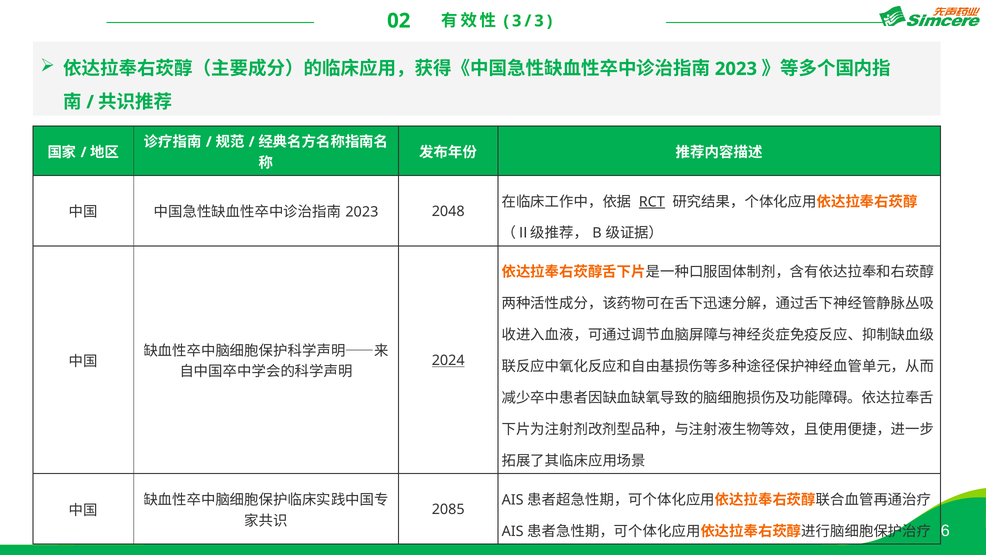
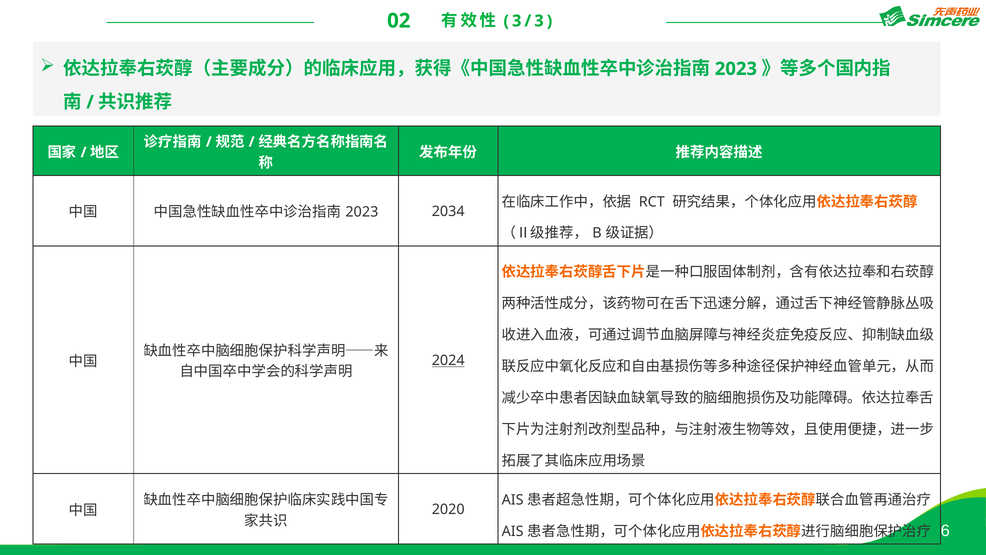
RCT underline: present -> none
2048: 2048 -> 2034
2085: 2085 -> 2020
